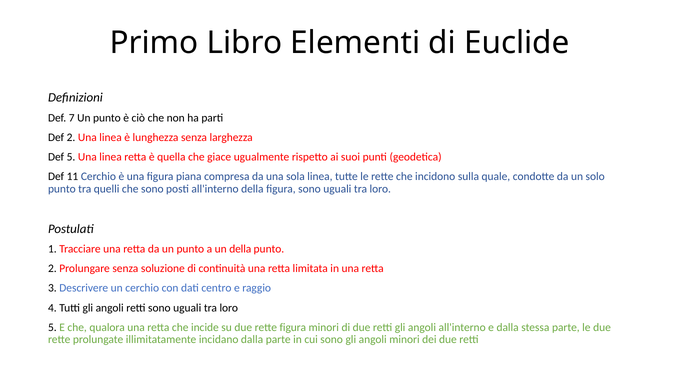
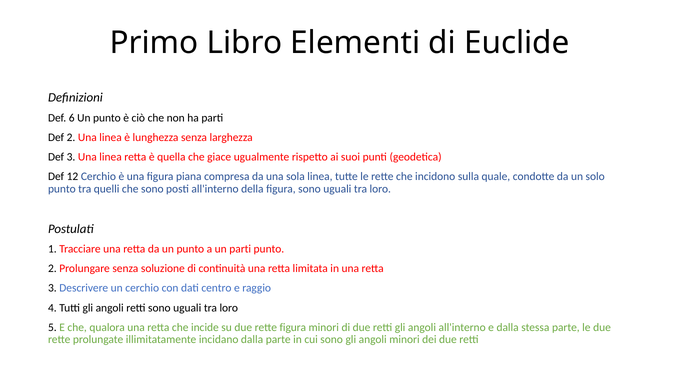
7: 7 -> 6
Def 5: 5 -> 3
11: 11 -> 12
un della: della -> parti
